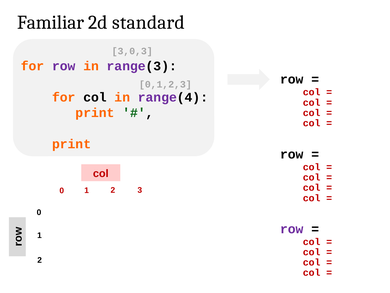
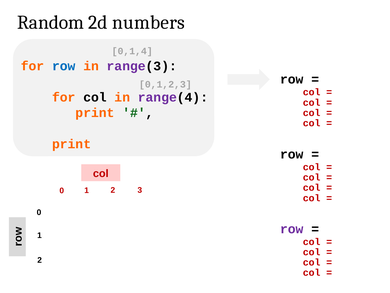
Familiar: Familiar -> Random
standard: standard -> numbers
3,0,3: 3,0,3 -> 0,1,4
row at (64, 66) colour: purple -> blue
